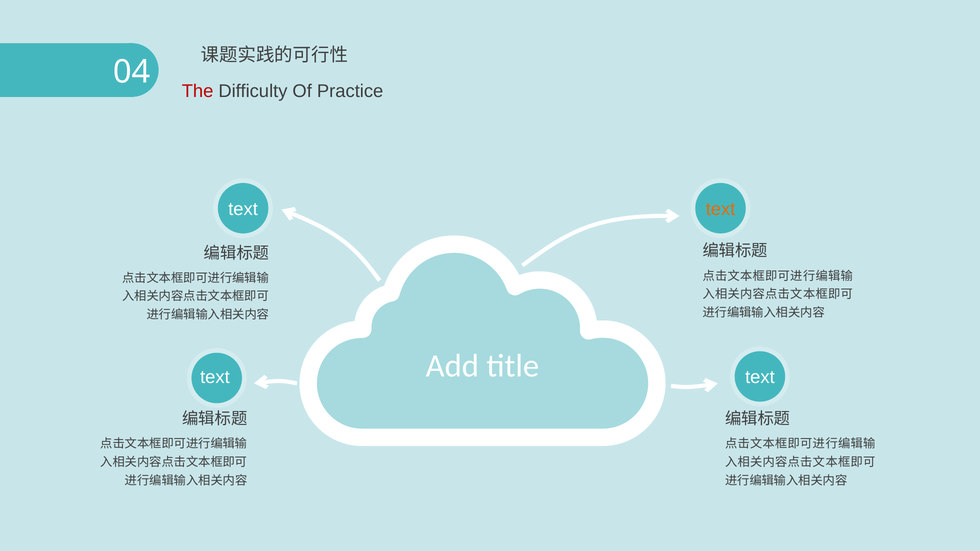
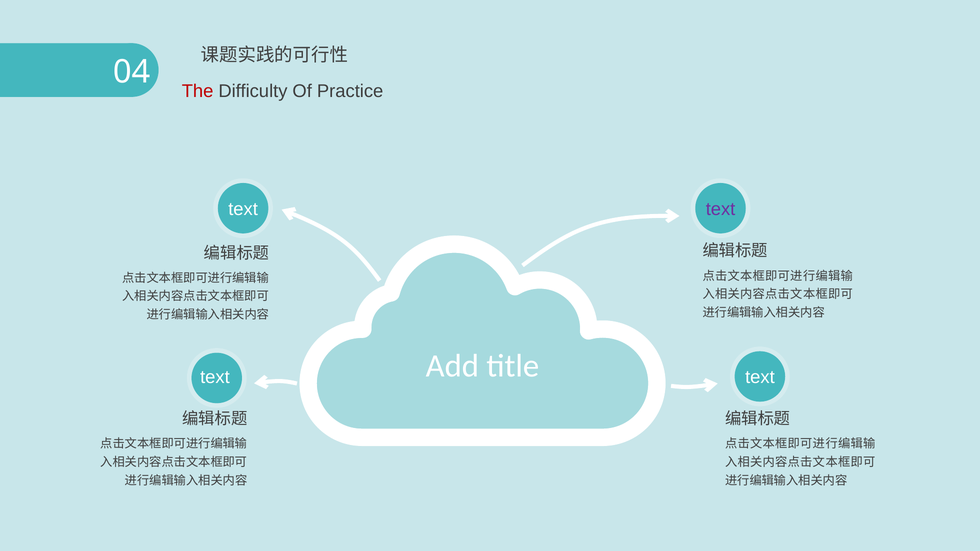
text at (721, 210) colour: orange -> purple
